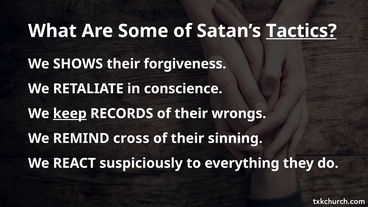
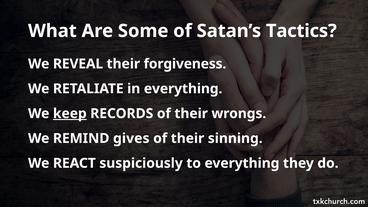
Tactics underline: present -> none
SHOWS: SHOWS -> REVEAL
in conscience: conscience -> everything
cross: cross -> gives
